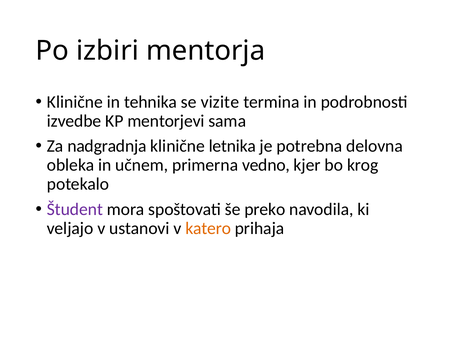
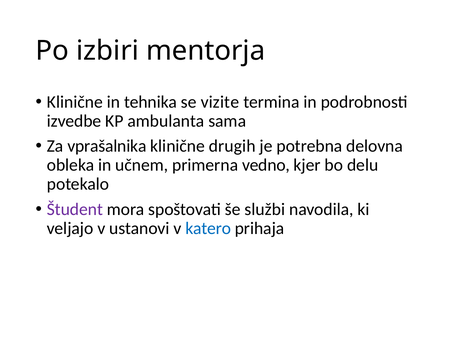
mentorjevi: mentorjevi -> ambulanta
nadgradnja: nadgradnja -> vprašalnika
letnika: letnika -> drugih
krog: krog -> delu
preko: preko -> službi
katero colour: orange -> blue
